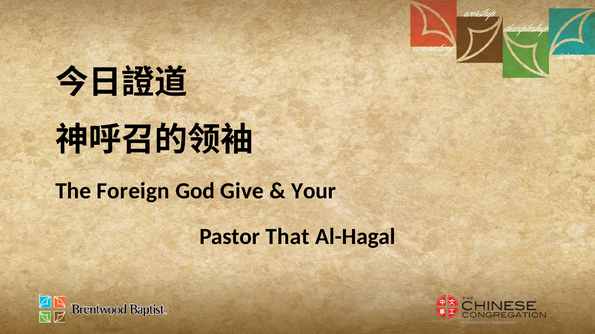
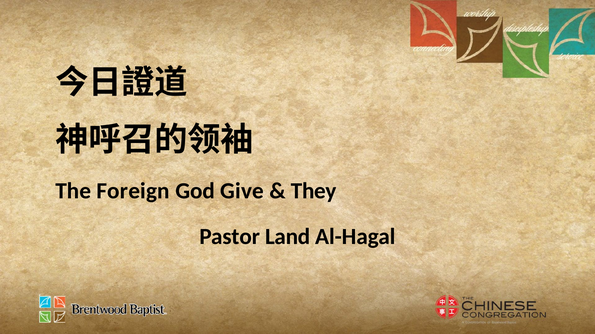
Your: Your -> They
That: That -> Land
